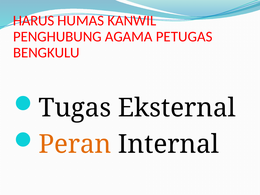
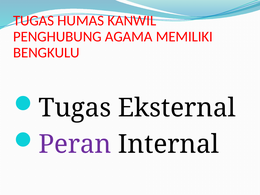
HARUS at (34, 21): HARUS -> TUGAS
PETUGAS: PETUGAS -> MEMILIKI
Peran colour: orange -> purple
